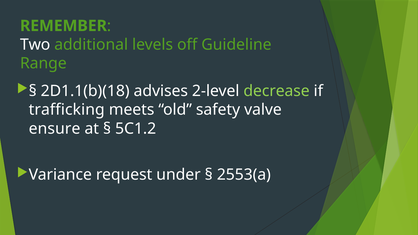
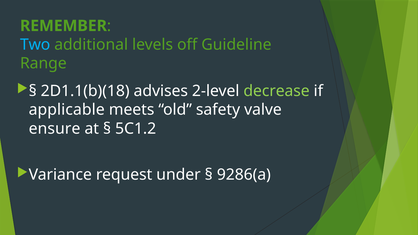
Two colour: white -> light blue
trafficking: trafficking -> applicable
2553(a: 2553(a -> 9286(a
